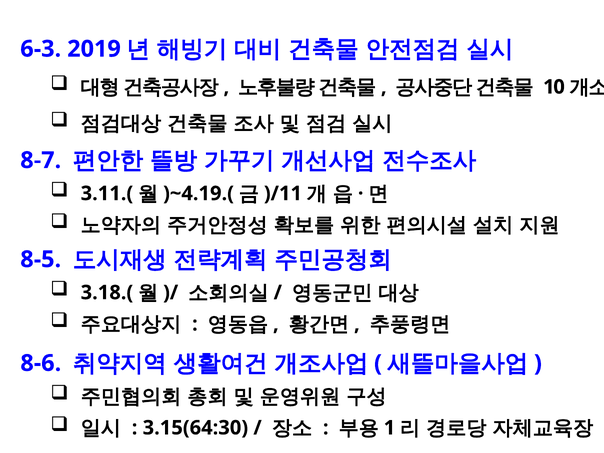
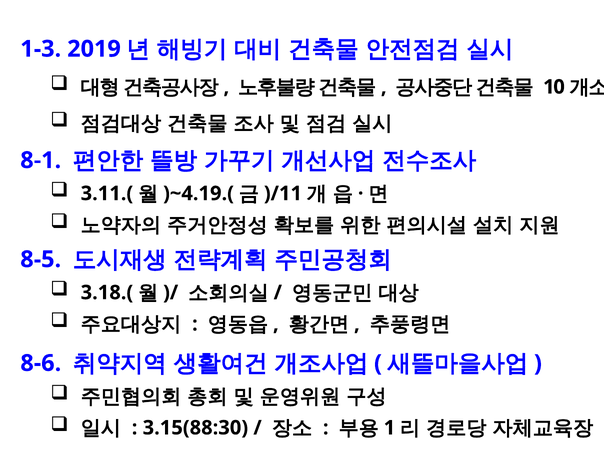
6-3: 6-3 -> 1-3
8-7: 8-7 -> 8-1
3.15(64:30: 3.15(64:30 -> 3.15(88:30
